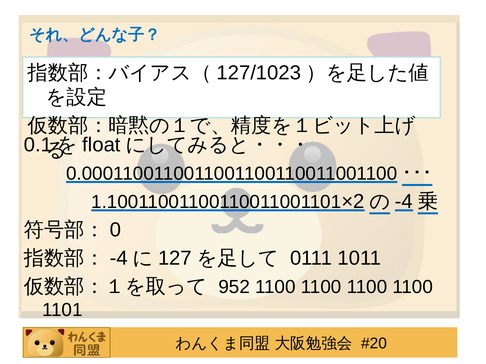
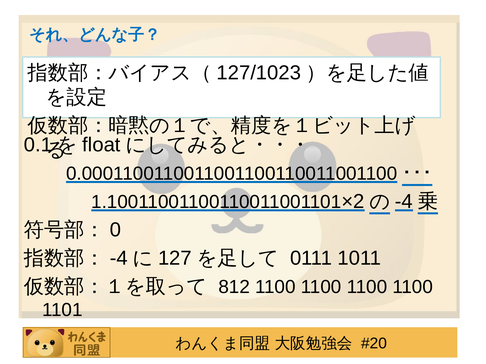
952: 952 -> 812
